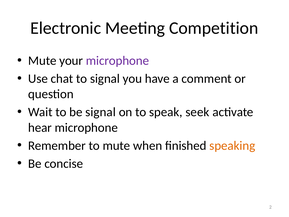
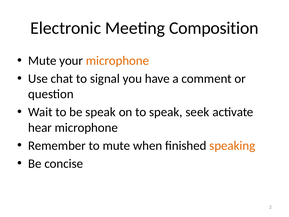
Competition: Competition -> Composition
microphone at (117, 61) colour: purple -> orange
be signal: signal -> speak
